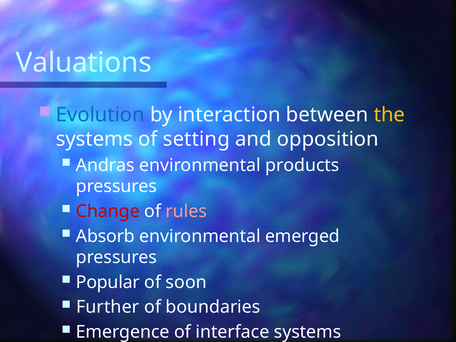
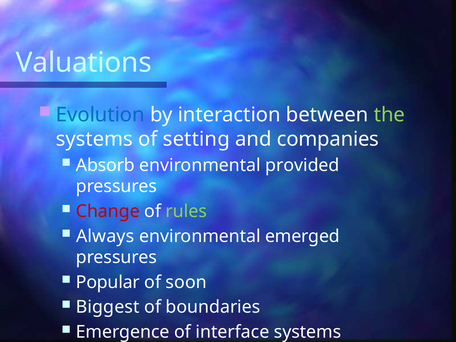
the colour: yellow -> light green
opposition: opposition -> companies
Andras: Andras -> Absorb
products: products -> provided
rules colour: pink -> light green
Absorb: Absorb -> Always
Further: Further -> Biggest
